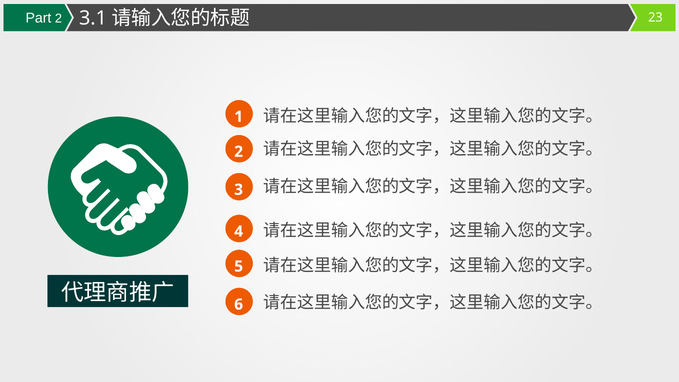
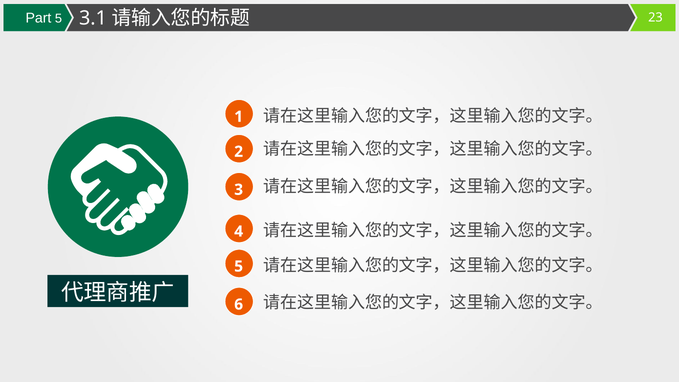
Part 2: 2 -> 5
